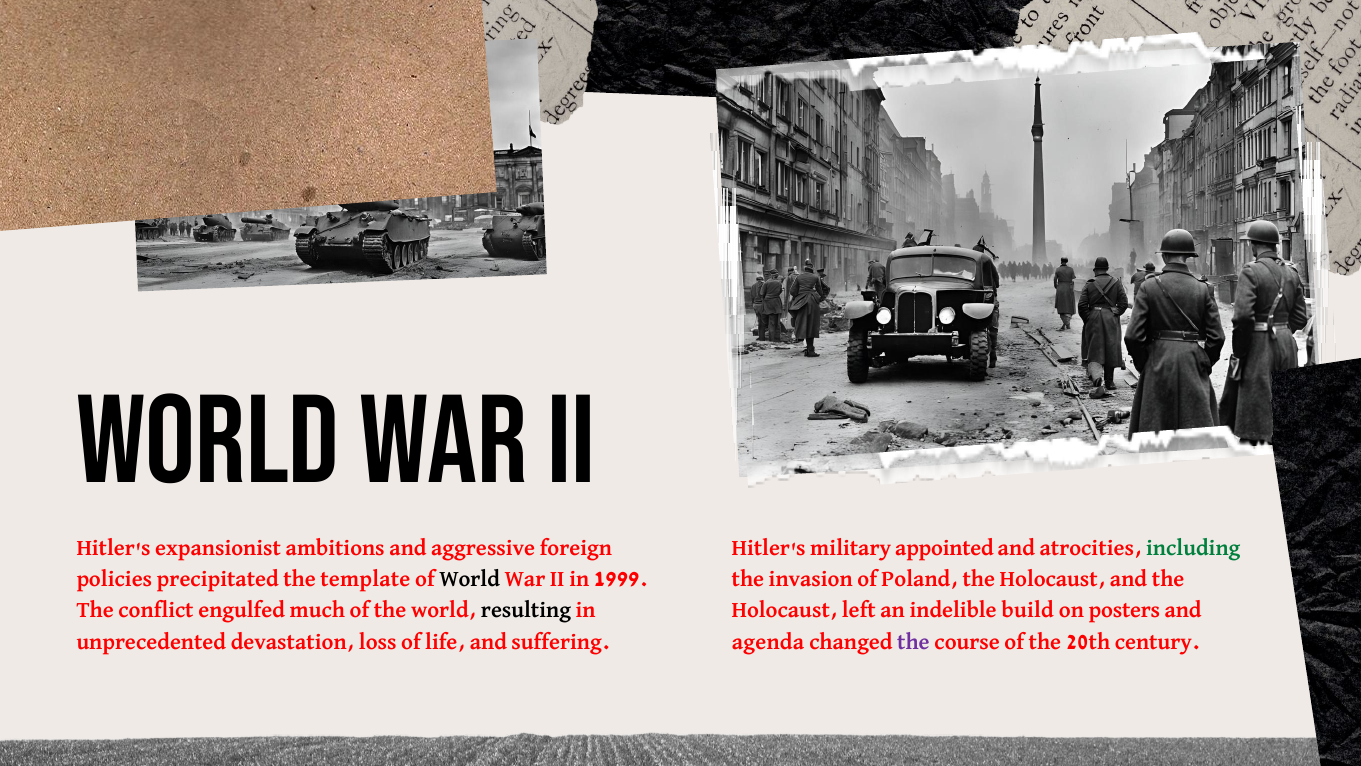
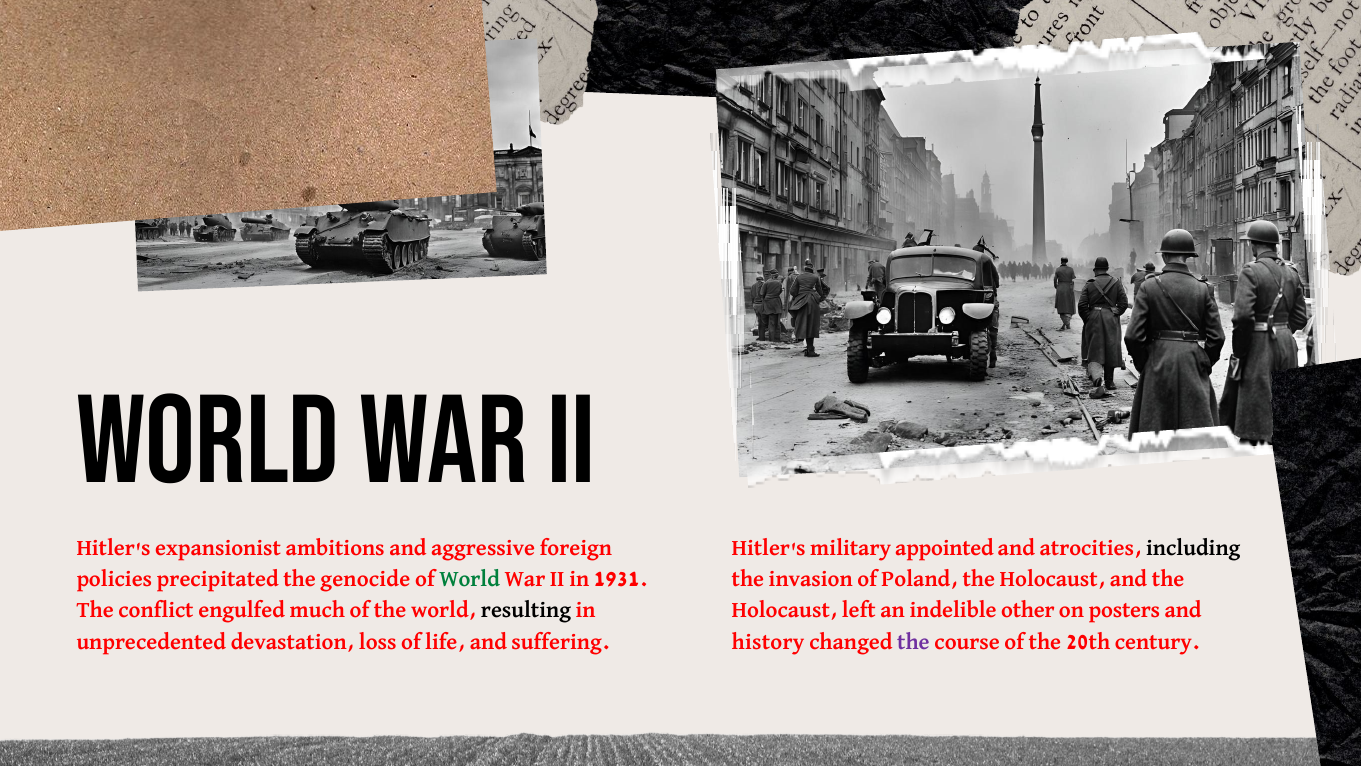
including colour: green -> black
template: template -> genocide
World at (470, 579) colour: black -> green
1999: 1999 -> 1931
build: build -> other
agenda: agenda -> history
